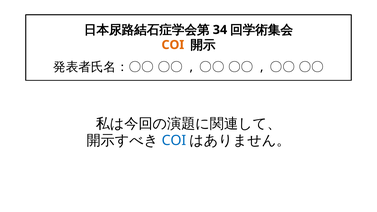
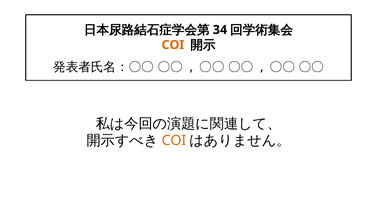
COI at (174, 141) colour: blue -> orange
